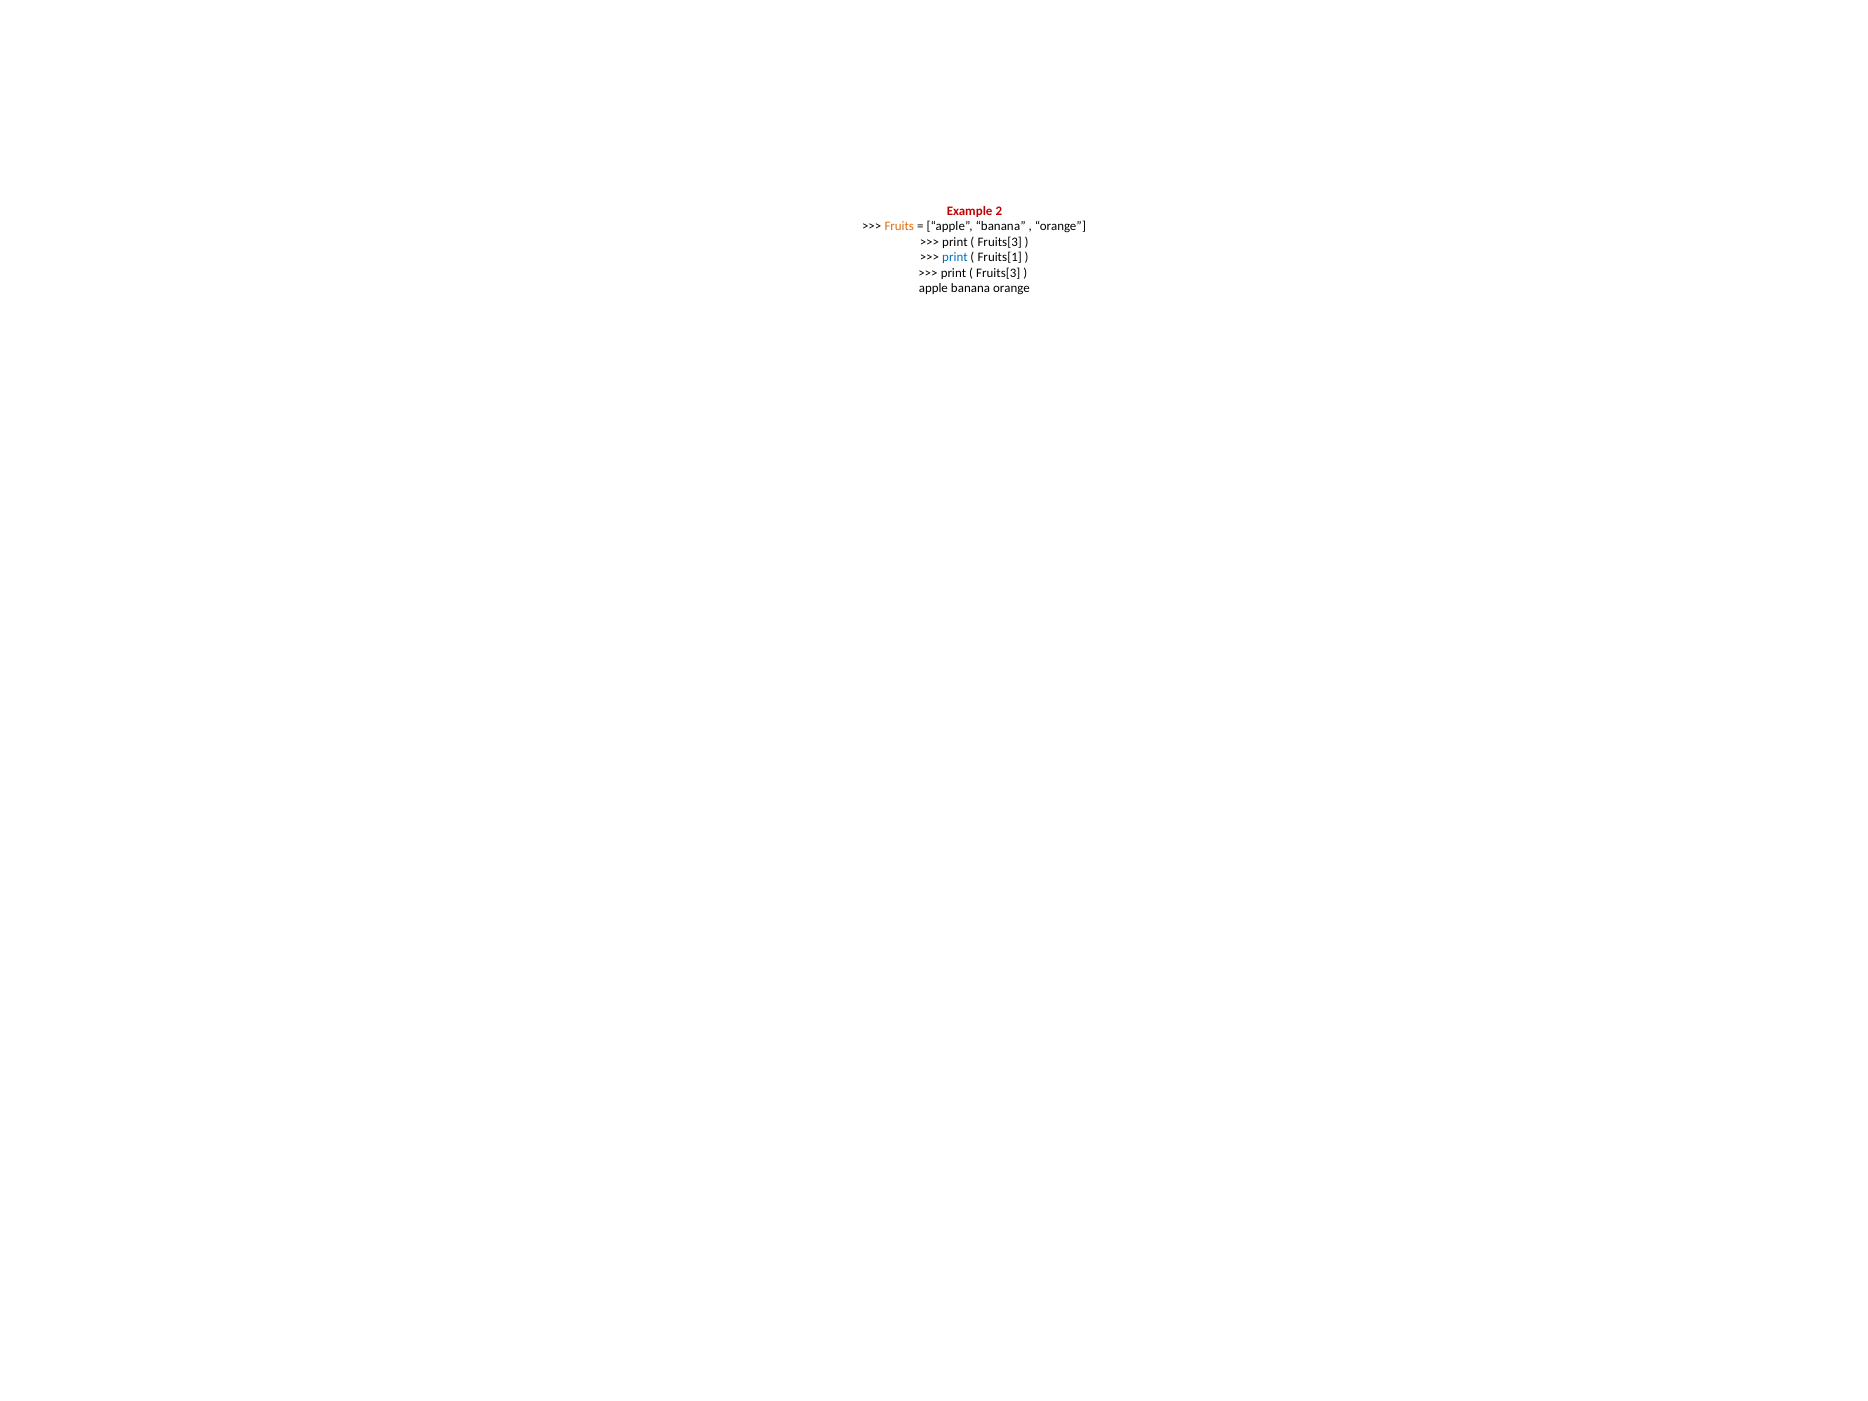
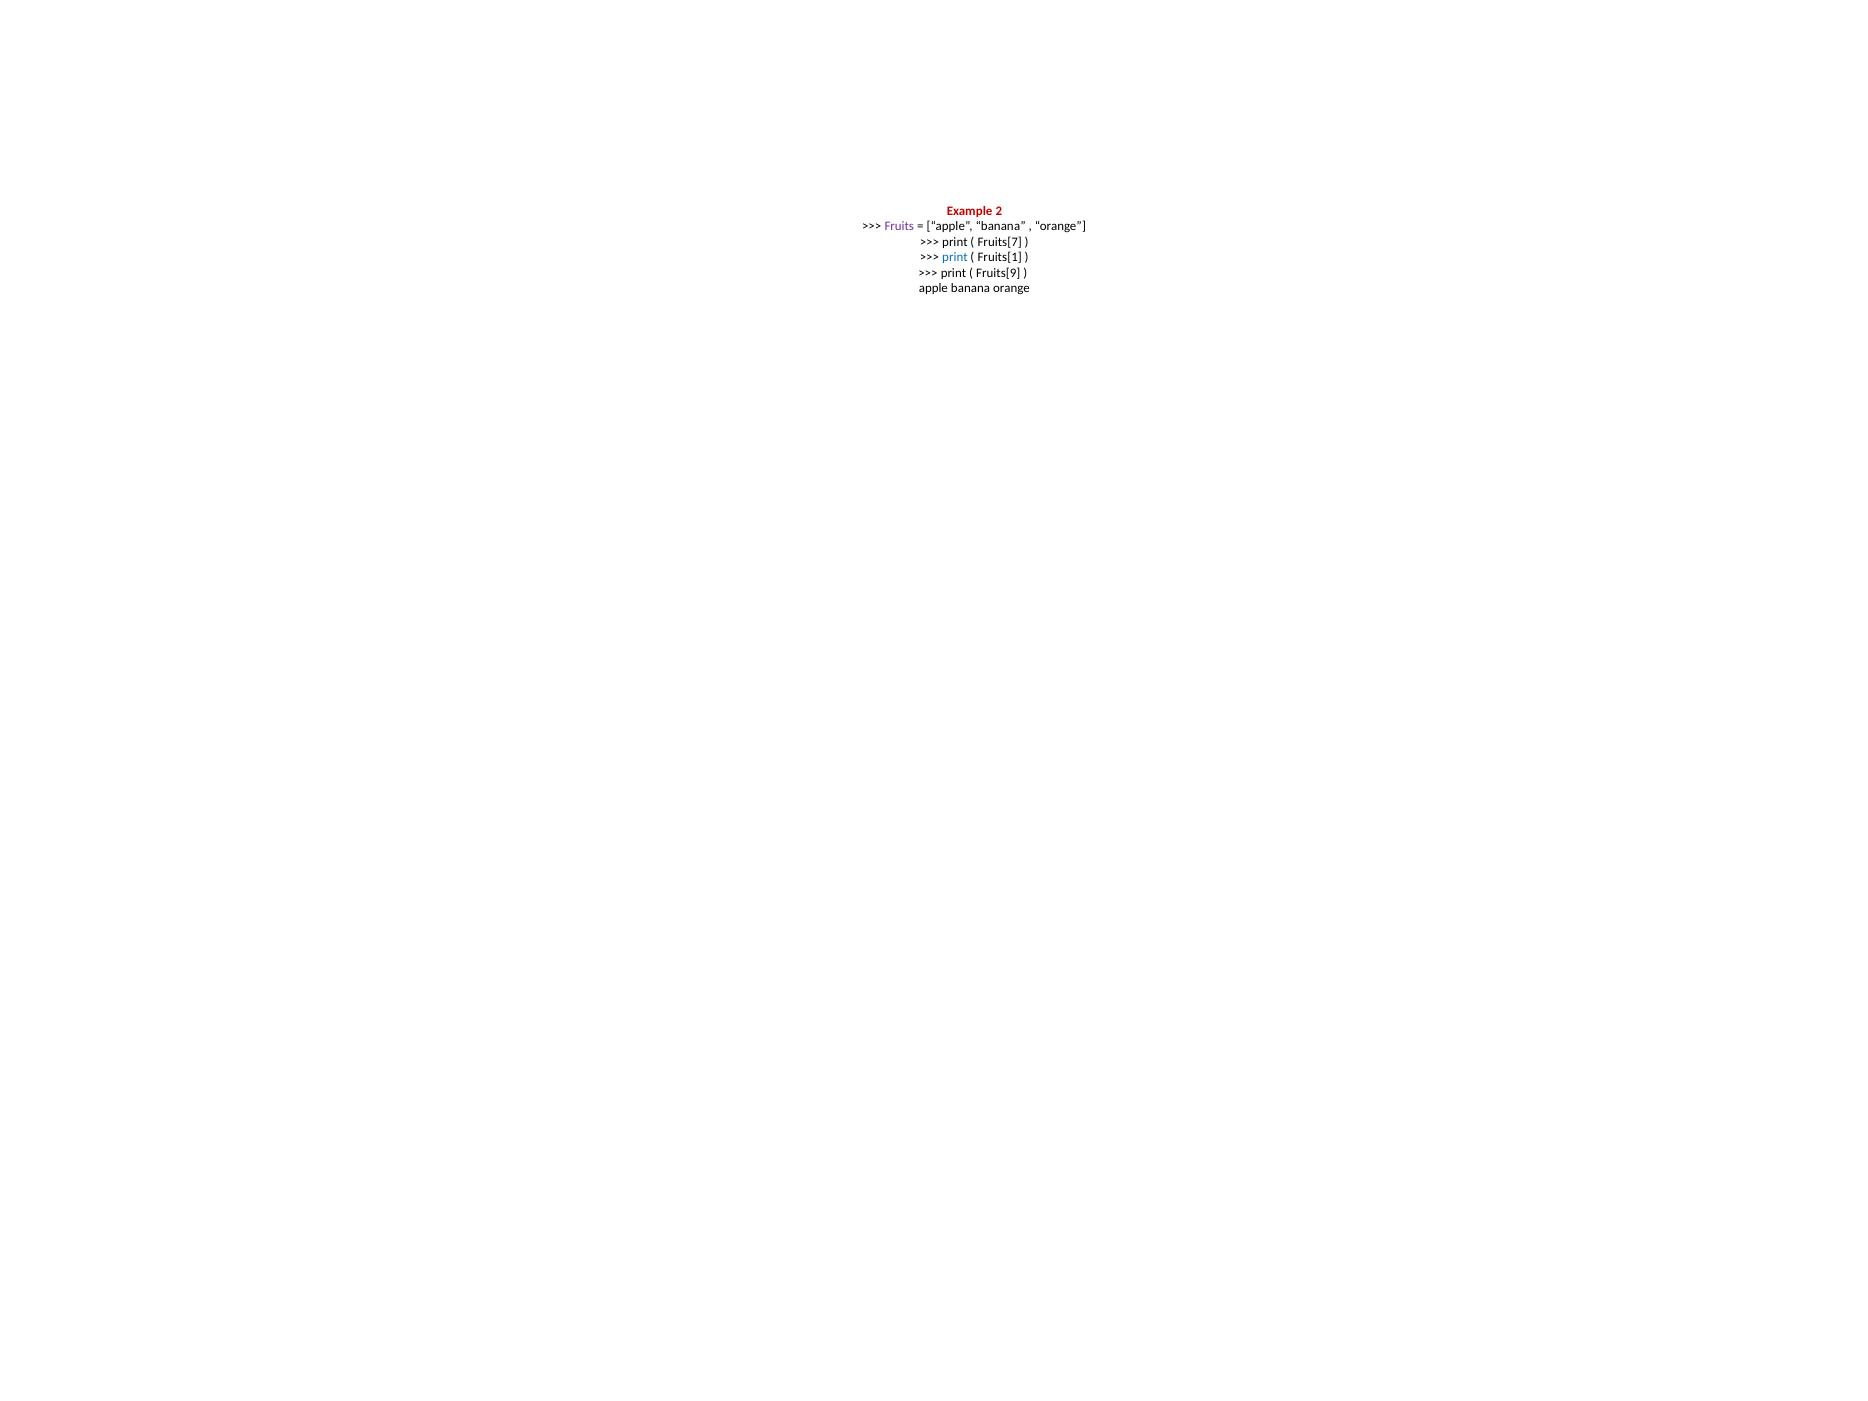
Fruits colour: orange -> purple
Fruits[3 at (1000, 242): Fruits[3 -> Fruits[7
Fruits[3 at (998, 273): Fruits[3 -> Fruits[9
